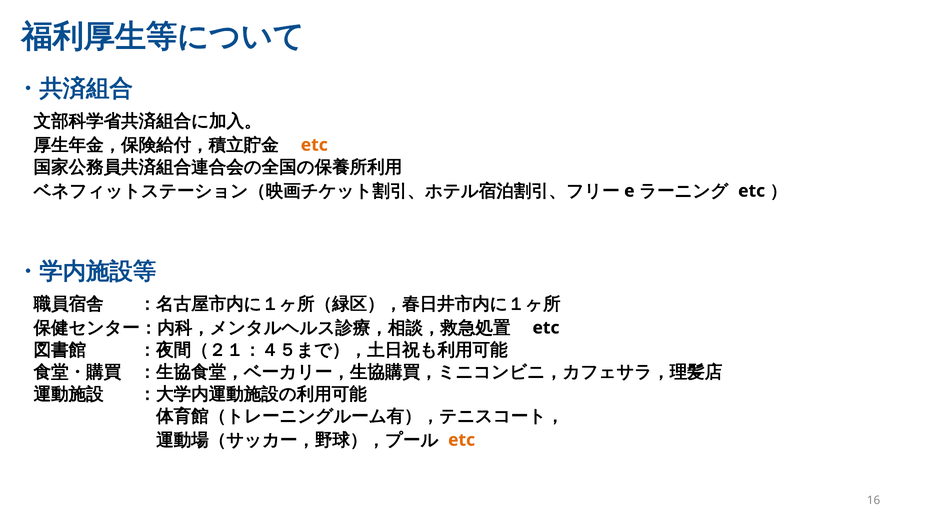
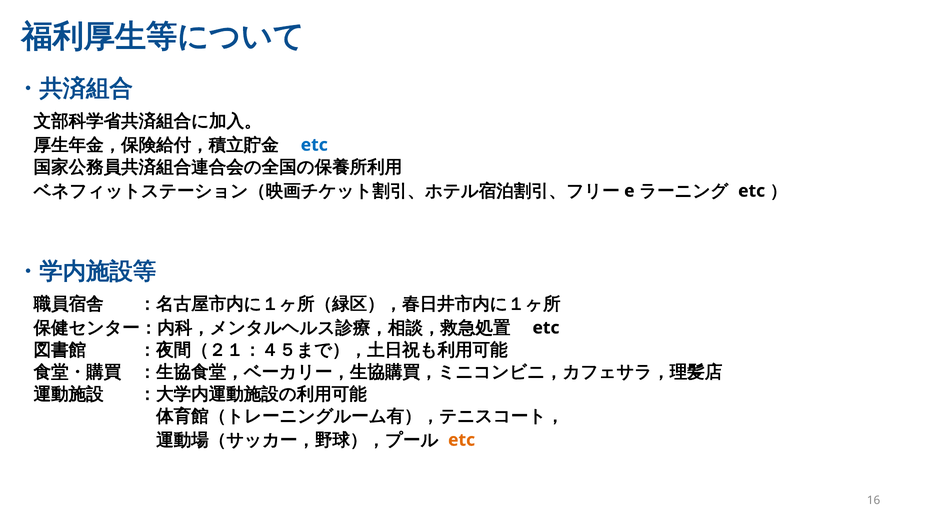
etc at (314, 145) colour: orange -> blue
